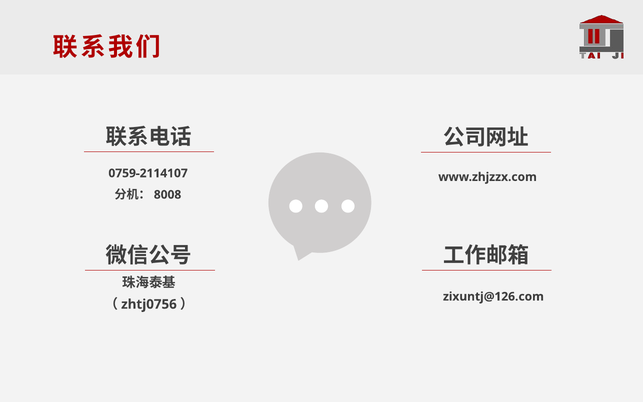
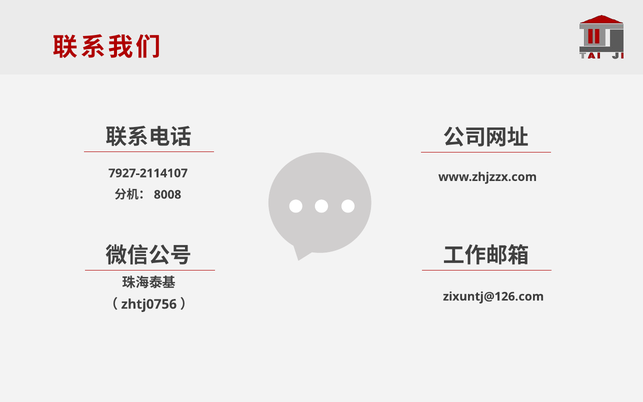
0759-2114107: 0759-2114107 -> 7927-2114107
